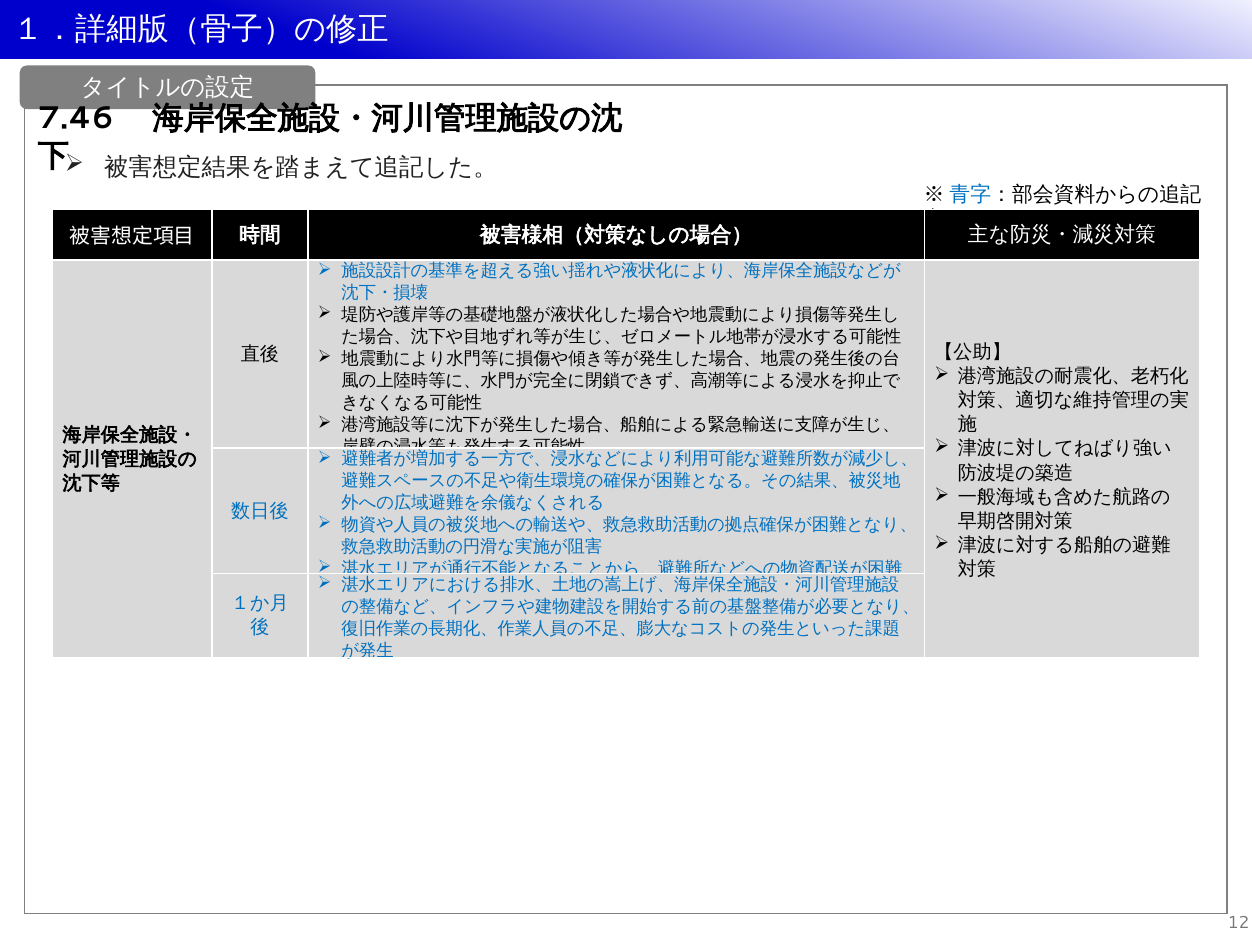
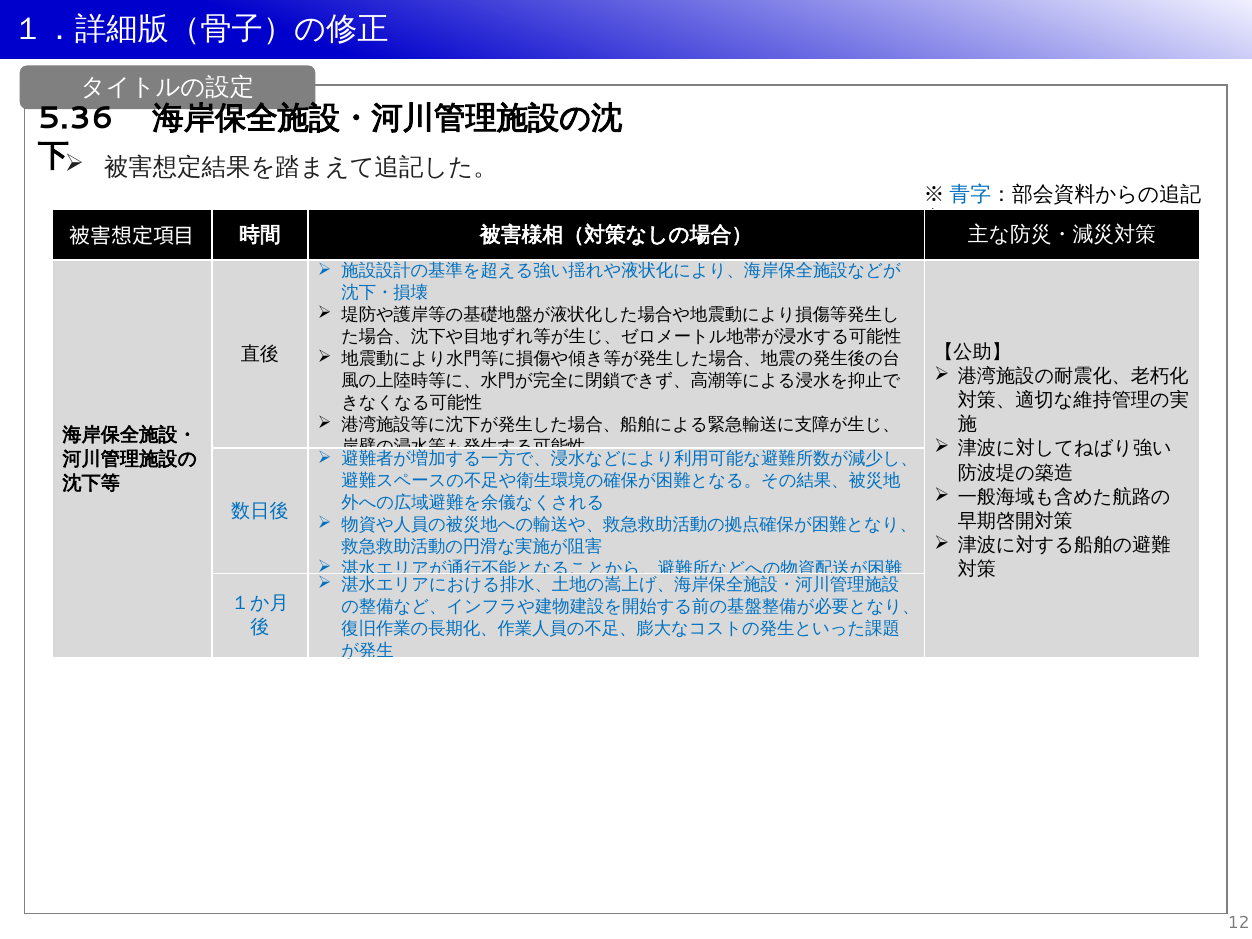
7.46: 7.46 -> 5.36
